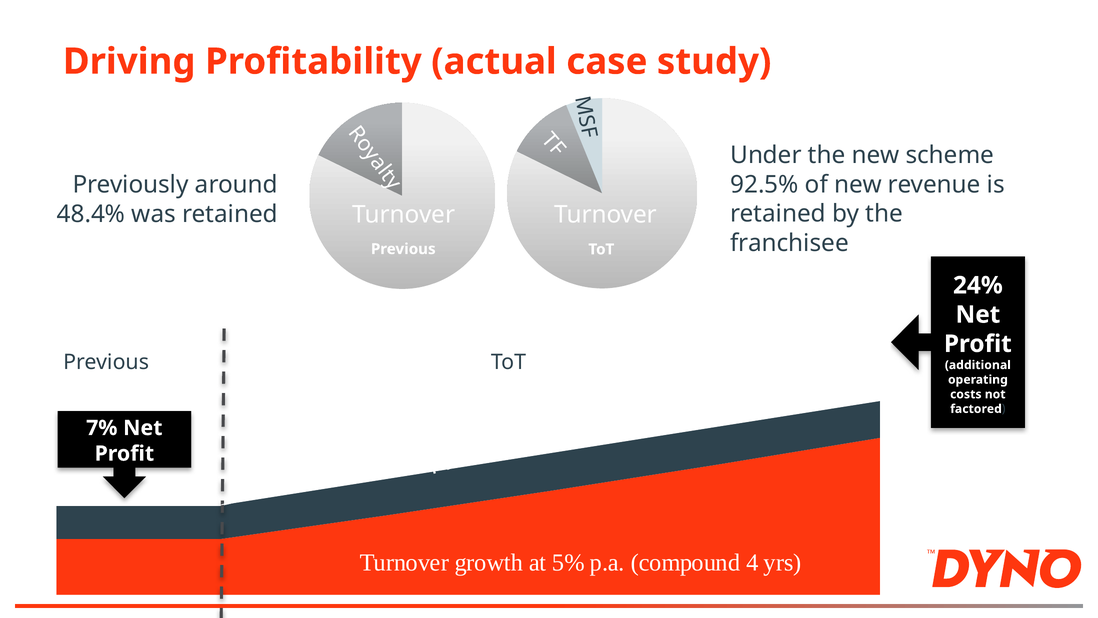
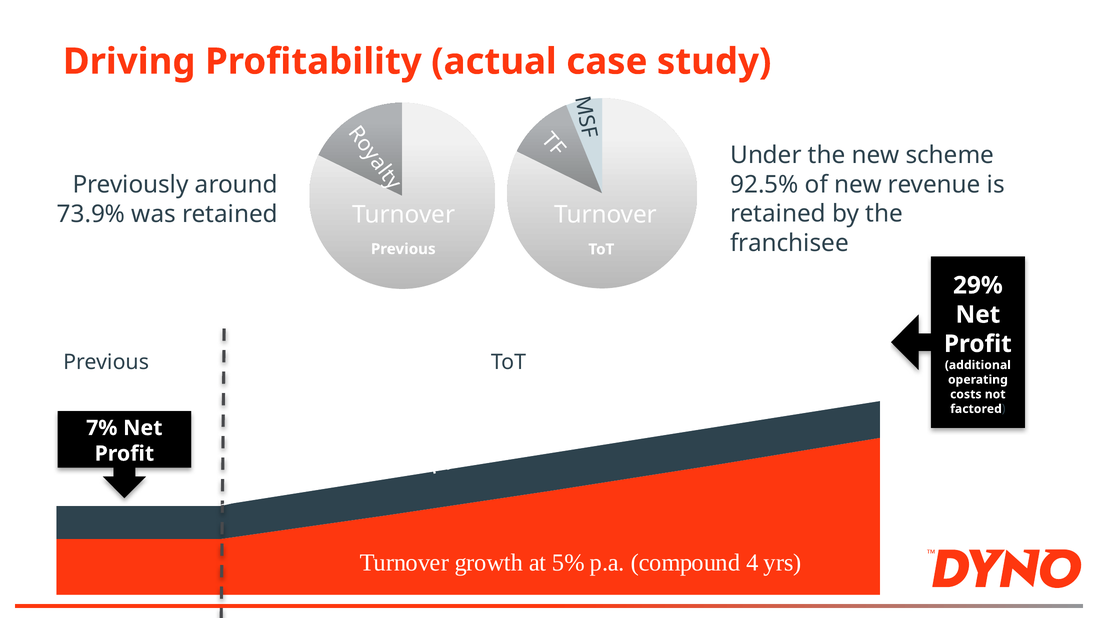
48.4%: 48.4% -> 73.9%
24%: 24% -> 29%
